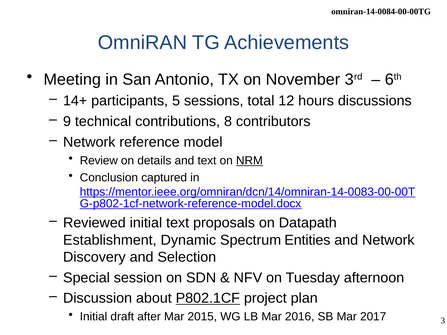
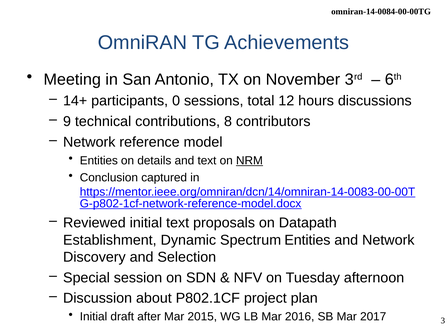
5: 5 -> 0
Review at (99, 161): Review -> Entities
P802.1CF underline: present -> none
